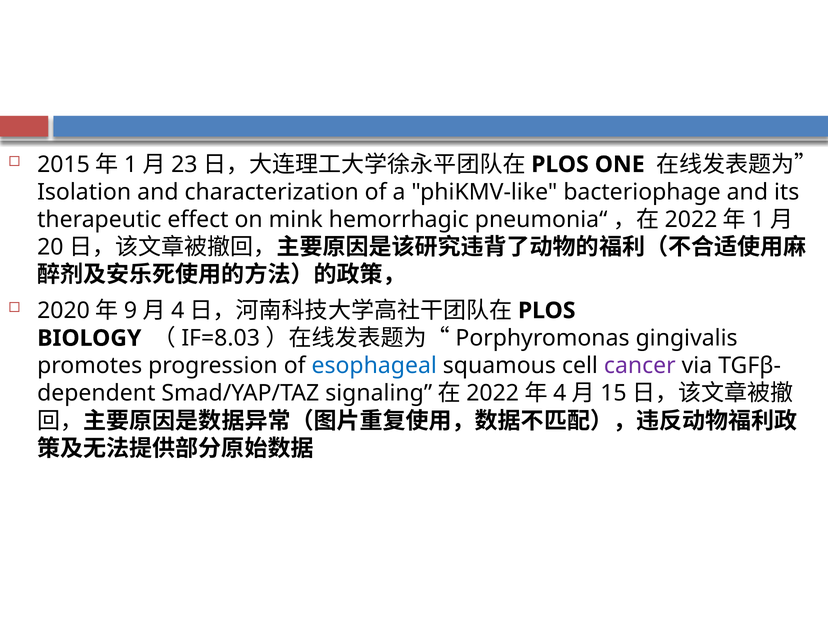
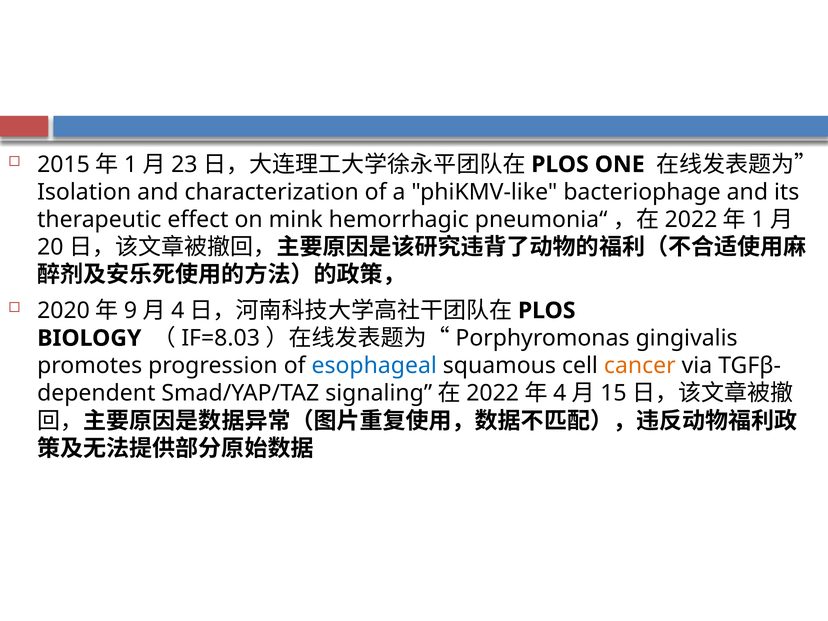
cancer colour: purple -> orange
